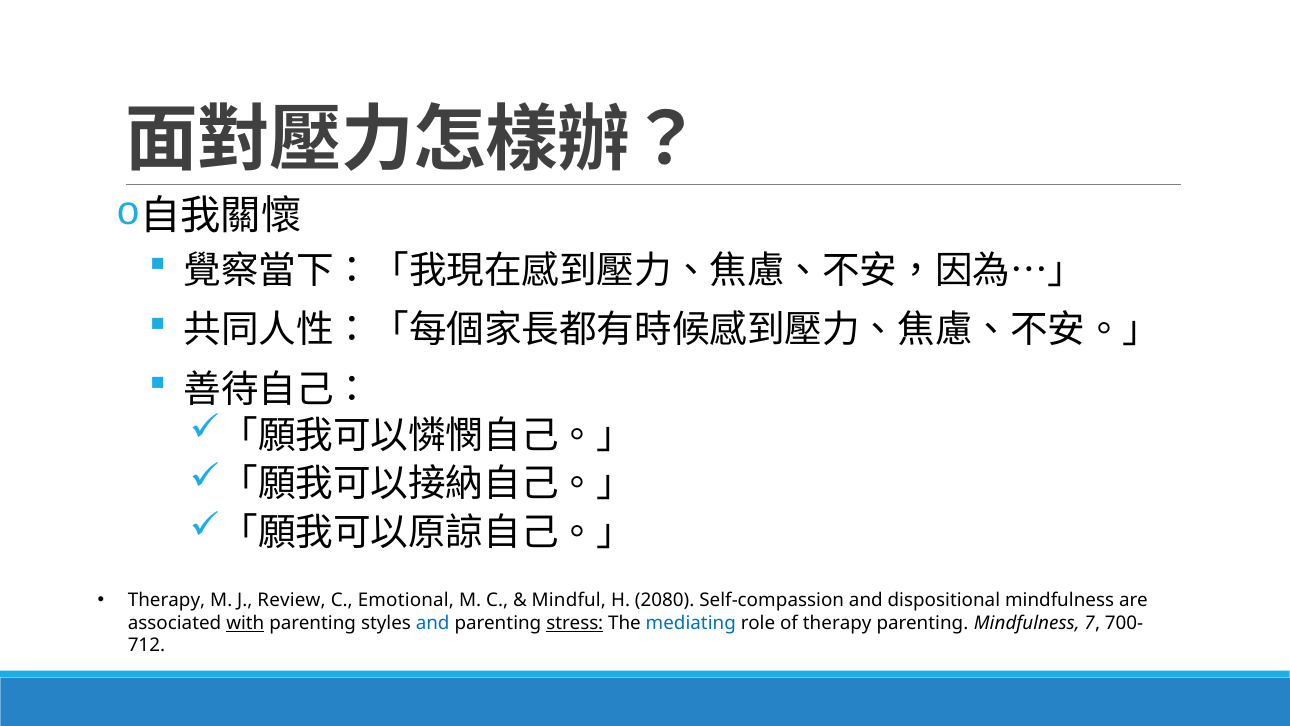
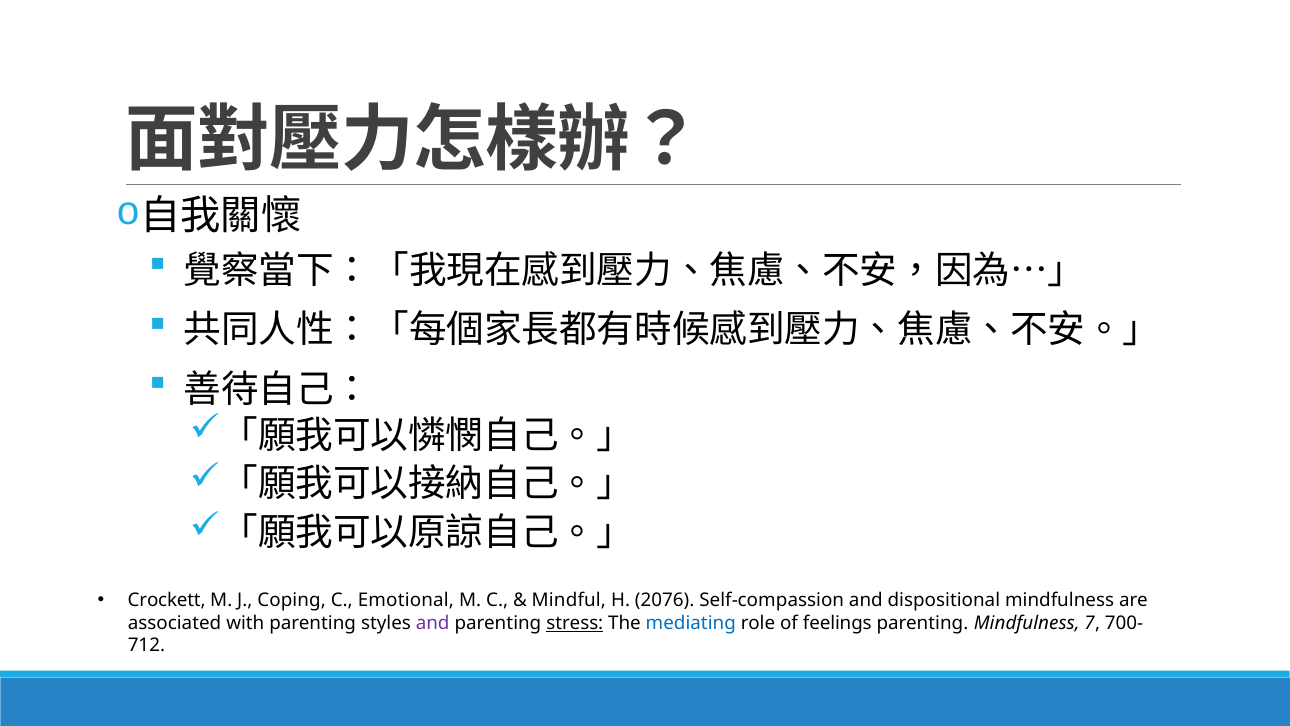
Therapy at (167, 600): Therapy -> Crockett
Review: Review -> Coping
2080: 2080 -> 2076
with underline: present -> none
and at (433, 623) colour: blue -> purple
of therapy: therapy -> feelings
